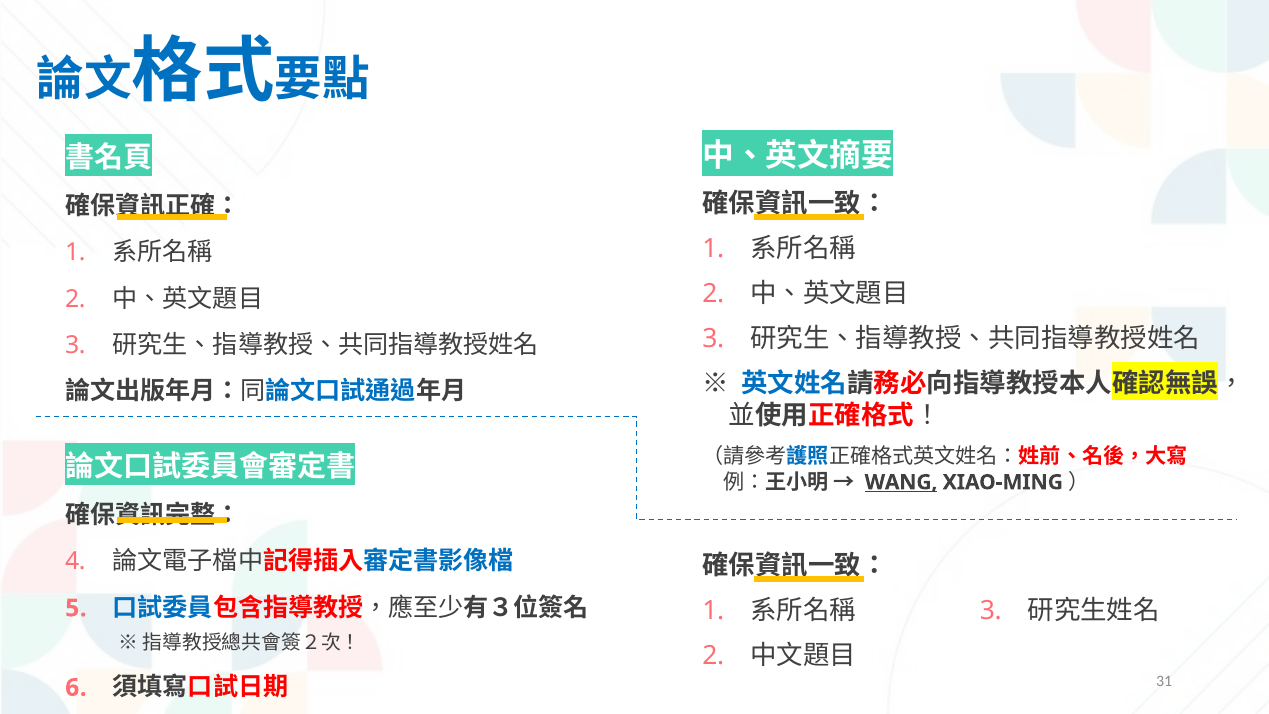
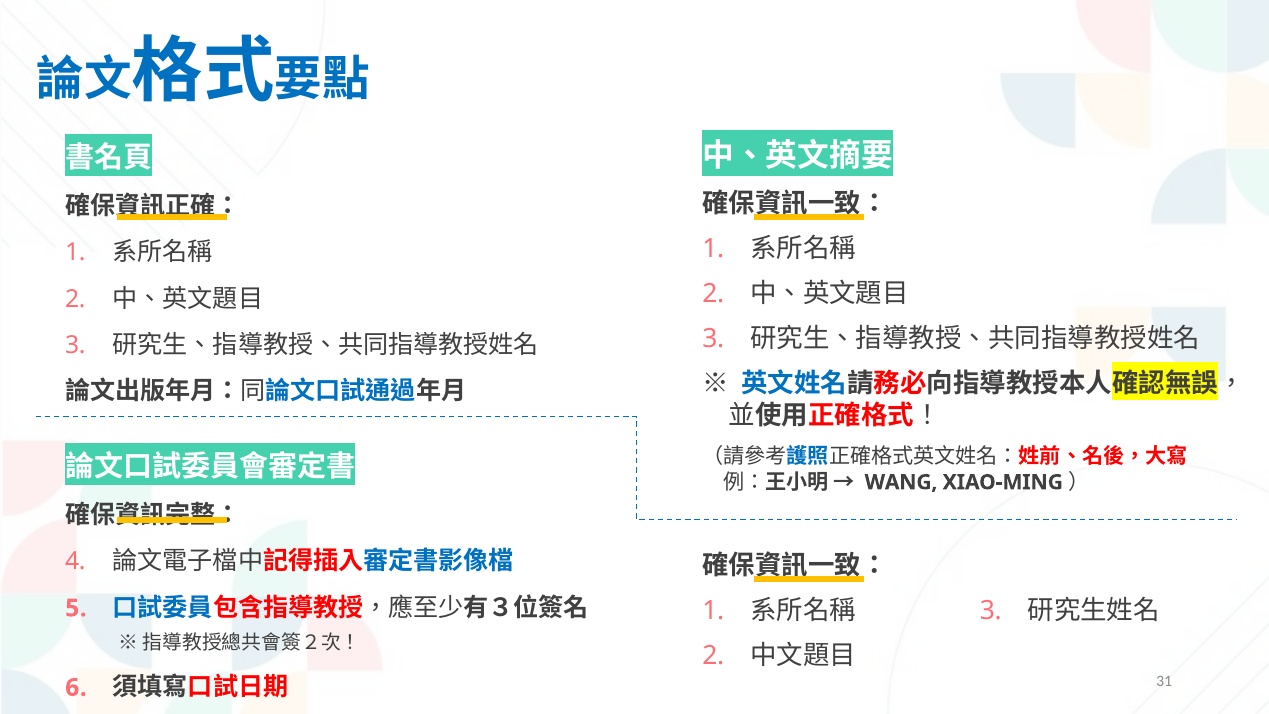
WANG underline: present -> none
